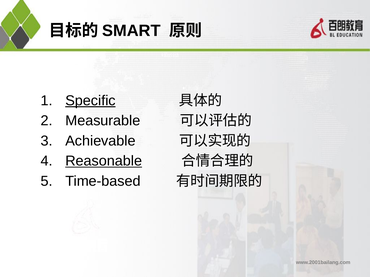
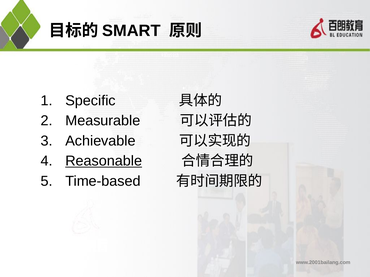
Specific underline: present -> none
